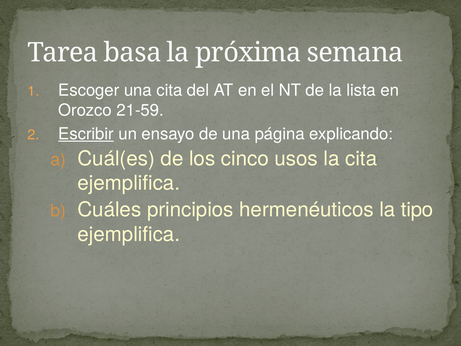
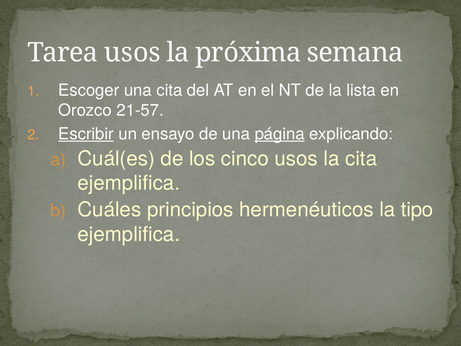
Tarea basa: basa -> usos
21-59: 21-59 -> 21-57
página underline: none -> present
